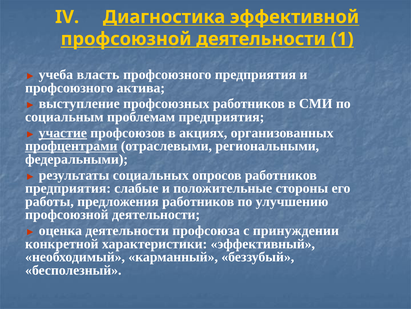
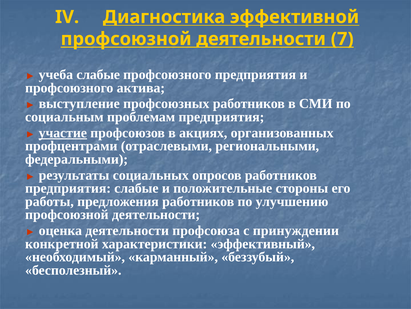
1: 1 -> 7
учеба власть: власть -> слабые
профцентрами underline: present -> none
